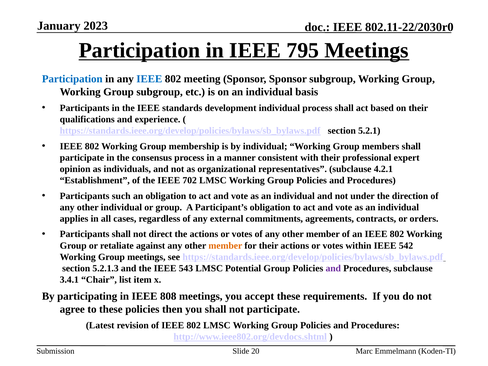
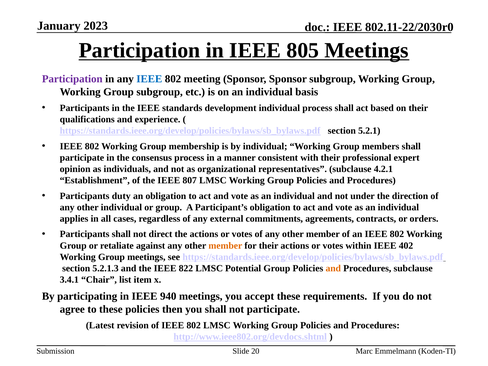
795: 795 -> 805
Participation at (72, 79) colour: blue -> purple
702: 702 -> 807
such: such -> duty
542: 542 -> 402
543: 543 -> 822
and at (333, 268) colour: purple -> orange
808: 808 -> 940
